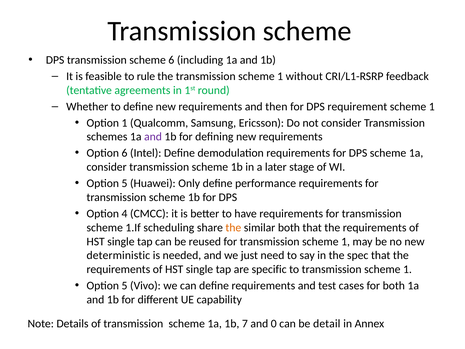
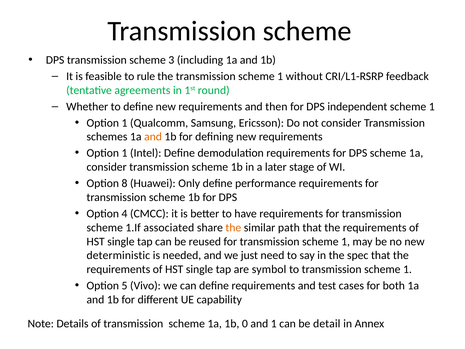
scheme 6: 6 -> 3
requirement: requirement -> independent
and at (153, 137) colour: purple -> orange
6 at (125, 153): 6 -> 1
5 at (125, 183): 5 -> 8
scheduling: scheduling -> associated
similar both: both -> path
specific: specific -> symbol
7: 7 -> 0
and 0: 0 -> 1
